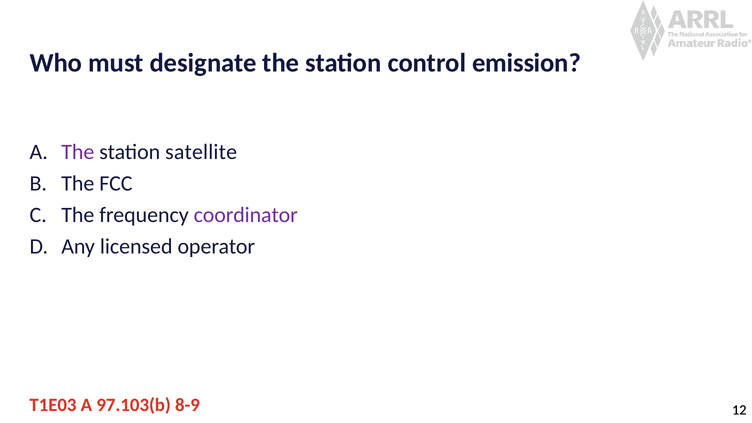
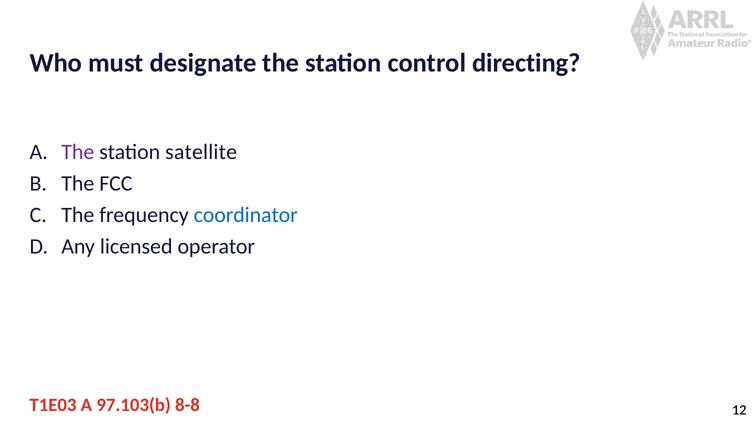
emission: emission -> directing
coordinator colour: purple -> blue
8-9: 8-9 -> 8-8
